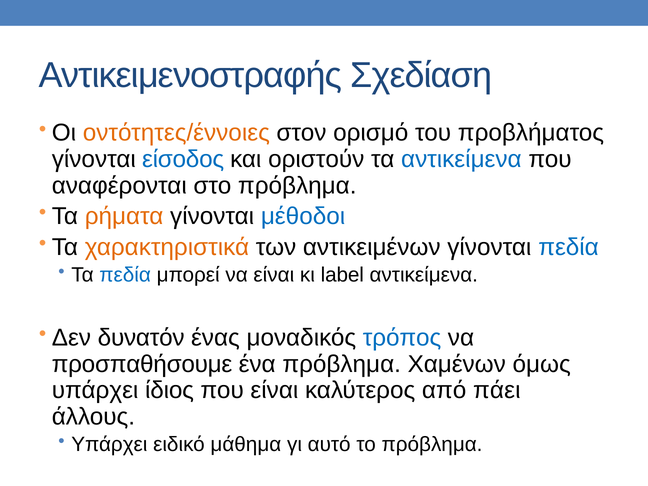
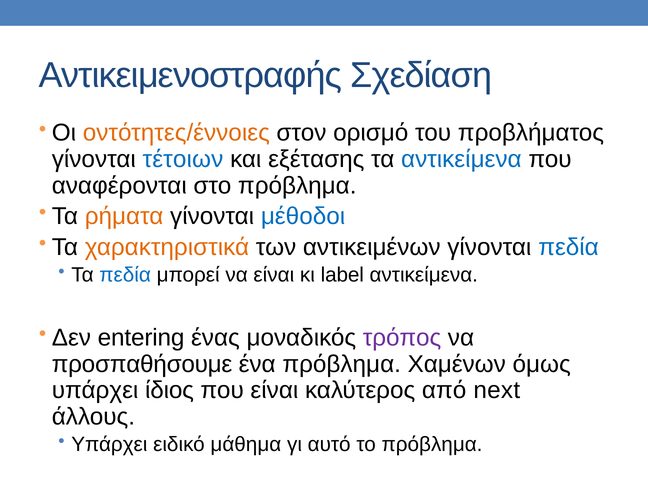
είσοδος: είσοδος -> τέτοιων
οριστούν: οριστούν -> εξέτασης
δυνατόν: δυνατόν -> entering
τρόπος colour: blue -> purple
πάει: πάει -> next
